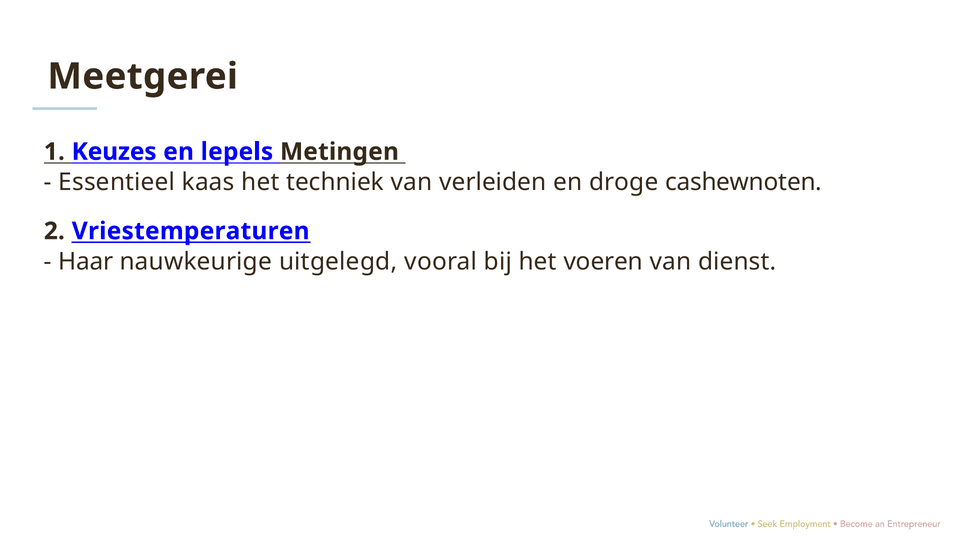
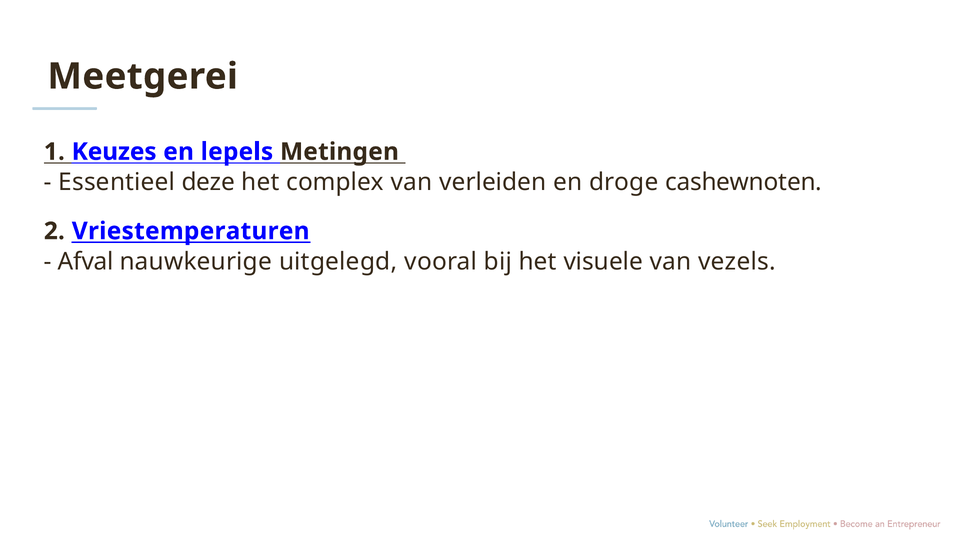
kaas: kaas -> deze
techniek: techniek -> complex
Haar: Haar -> Afval
voeren: voeren -> visuele
dienst: dienst -> vezels
